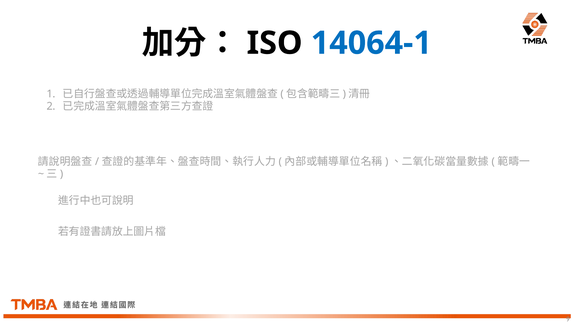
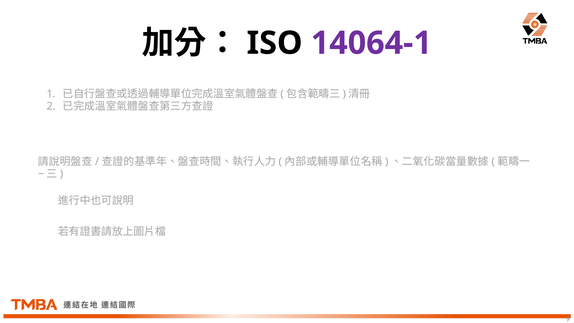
14064-1 colour: blue -> purple
